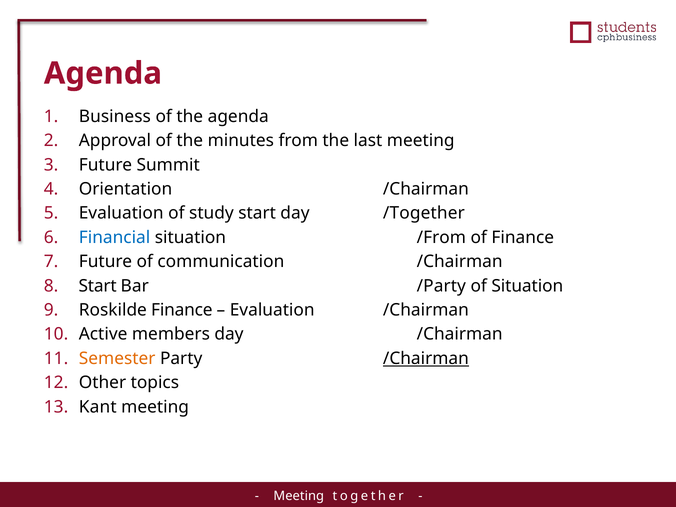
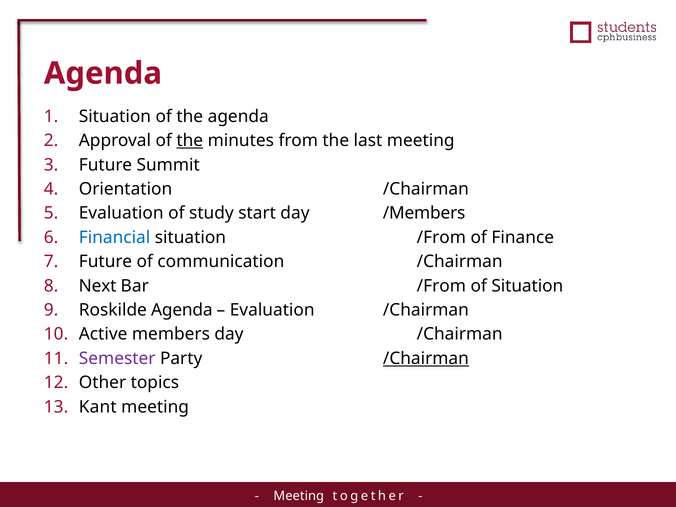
Business at (115, 116): Business -> Situation
the at (190, 141) underline: none -> present
/Together: /Together -> /Members
Start at (98, 286): Start -> Next
Bar /Party: /Party -> /From
Roskilde Finance: Finance -> Agenda
Semester colour: orange -> purple
